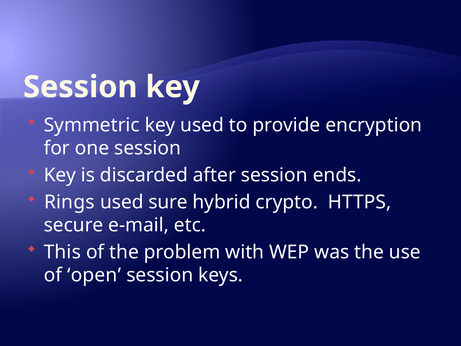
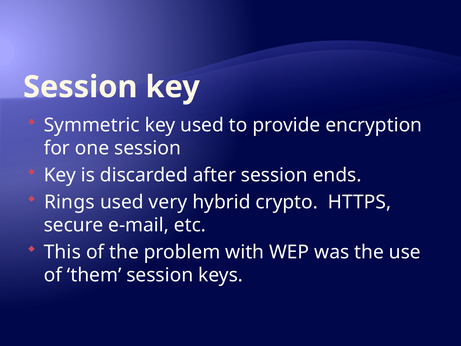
sure: sure -> very
open: open -> them
